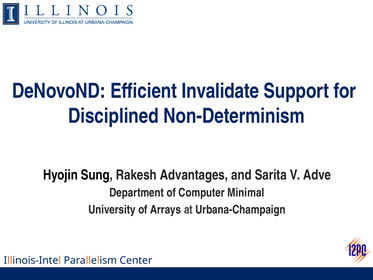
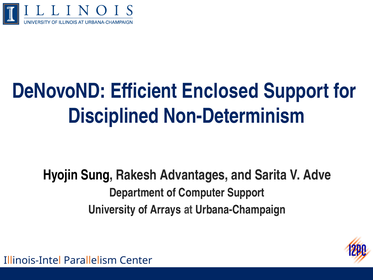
Invalidate: Invalidate -> Enclosed
Computer Minimal: Minimal -> Support
